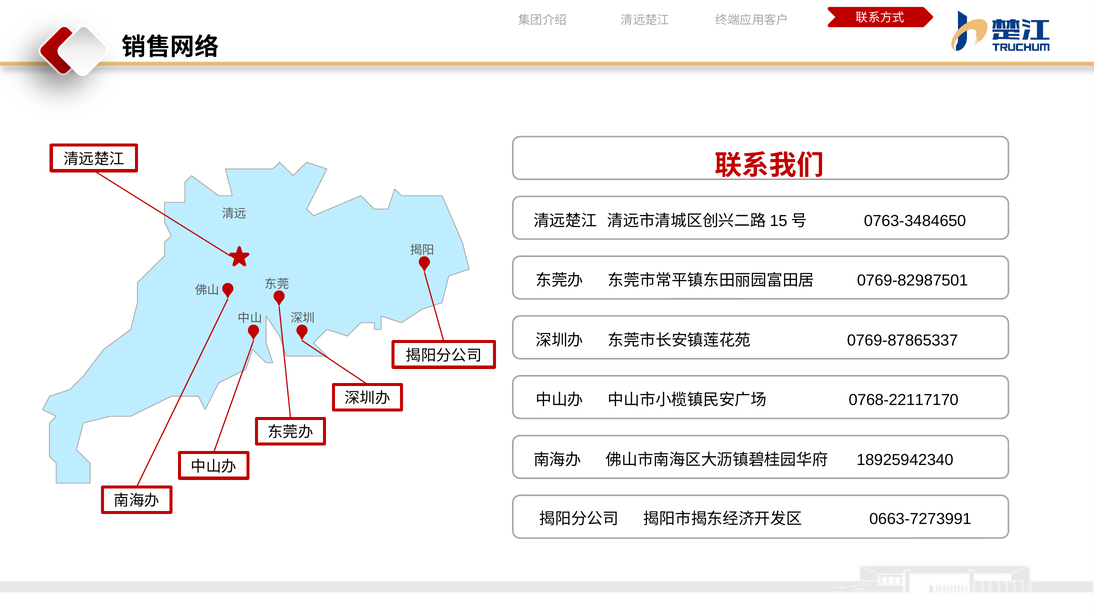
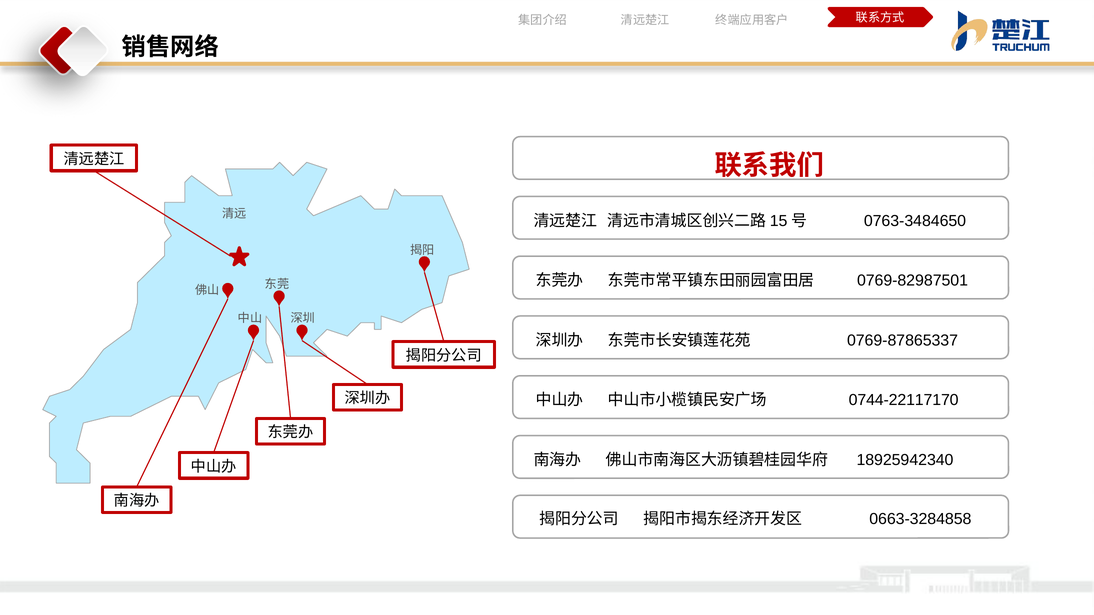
0768-22117170: 0768-22117170 -> 0744-22117170
0663-7273991: 0663-7273991 -> 0663-3284858
